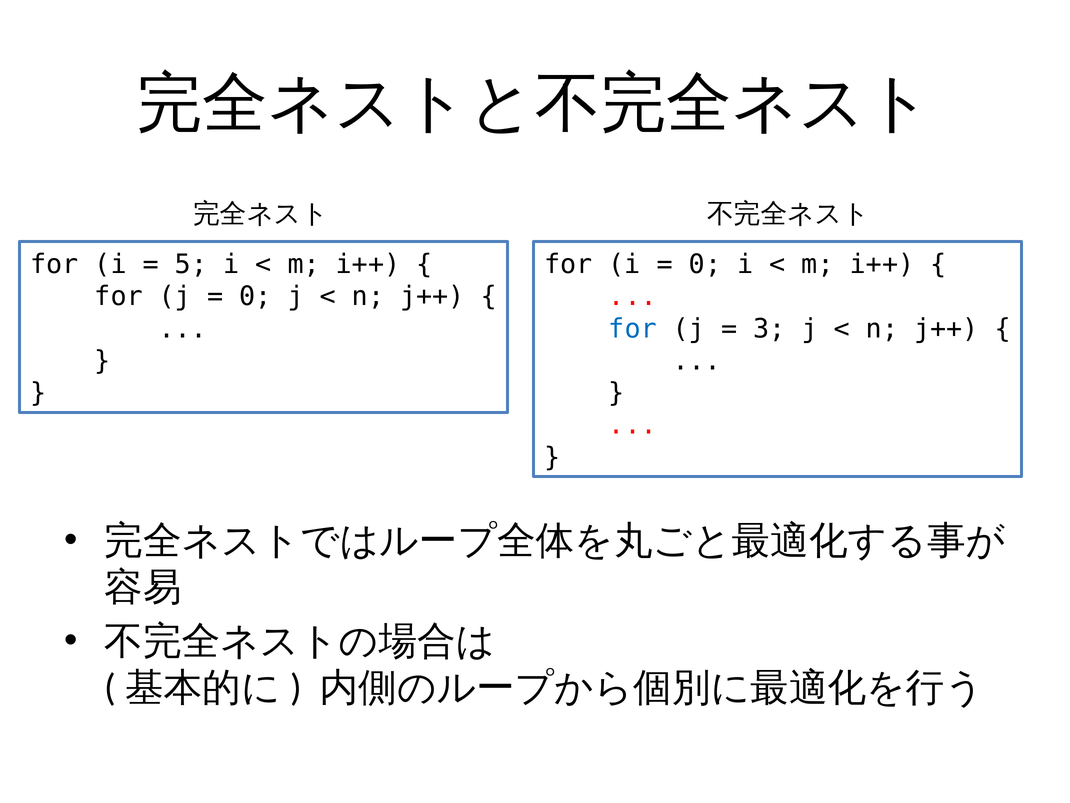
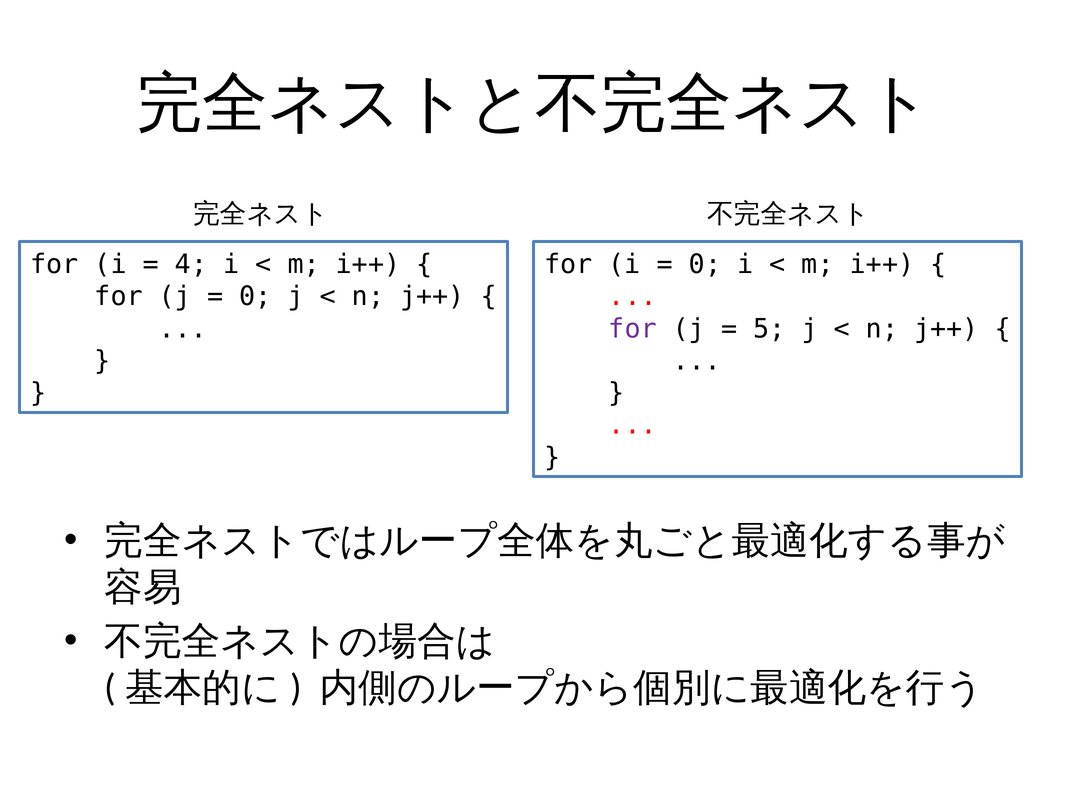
5: 5 -> 4
for at (633, 329) colour: blue -> purple
3: 3 -> 5
